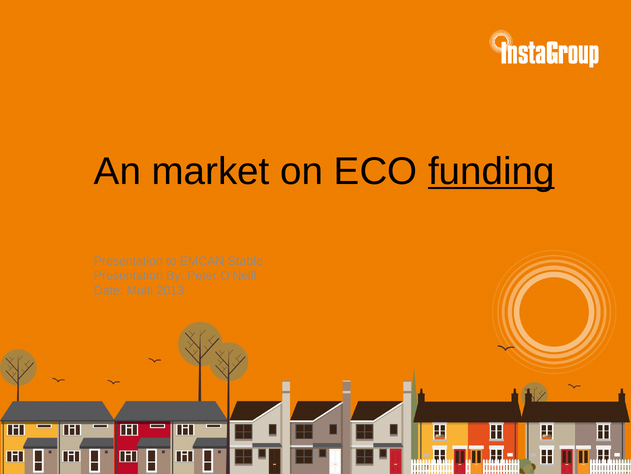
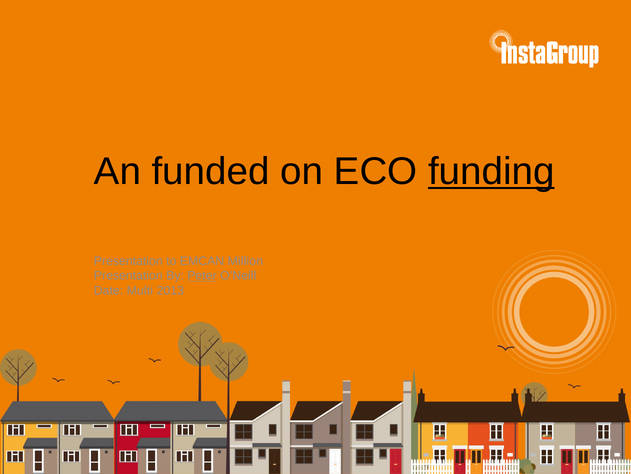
market: market -> funded
Stable: Stable -> Million
Peter underline: none -> present
